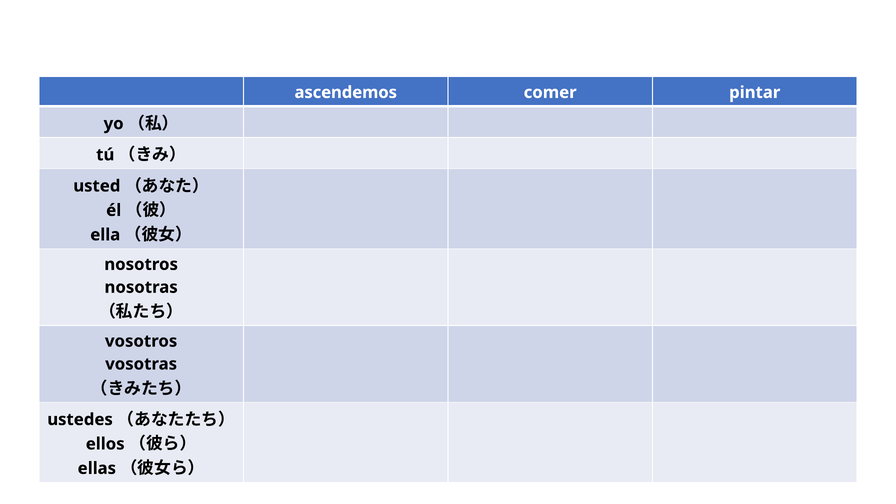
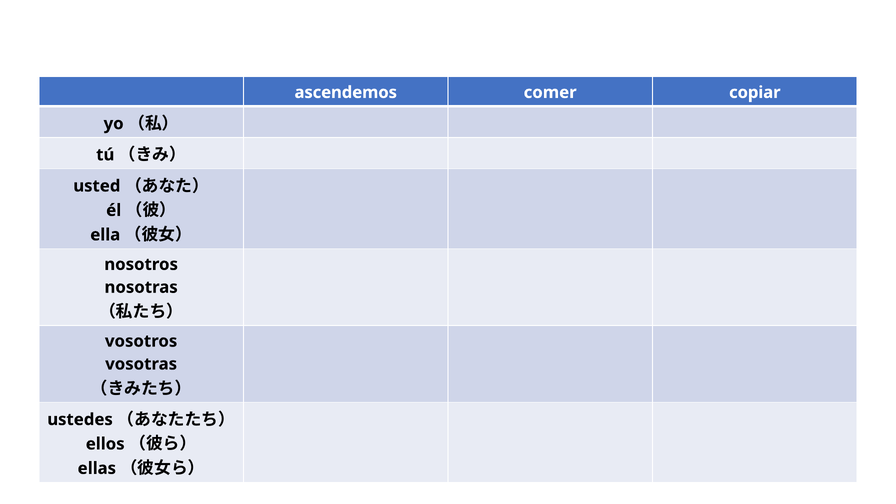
pintar: pintar -> copiar
